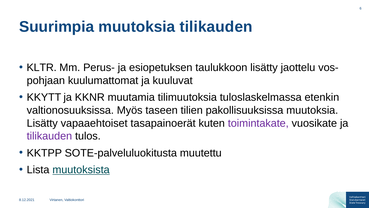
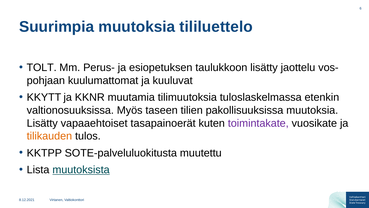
muutoksia tilikauden: tilikauden -> tililuettelo
KLTR: KLTR -> TOLT
tilikauden at (49, 136) colour: purple -> orange
